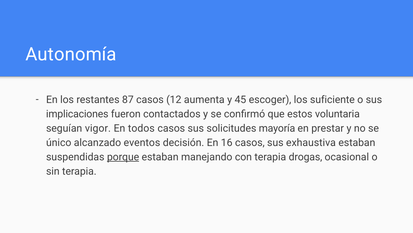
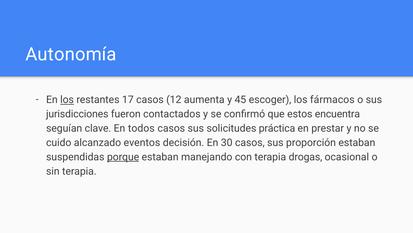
los at (67, 100) underline: none -> present
87: 87 -> 17
suficiente: suficiente -> fármacos
implicaciones: implicaciones -> jurisdicciones
voluntaria: voluntaria -> encuentra
vigor: vigor -> clave
mayoría: mayoría -> práctica
único: único -> cuido
16: 16 -> 30
exhaustiva: exhaustiva -> proporción
